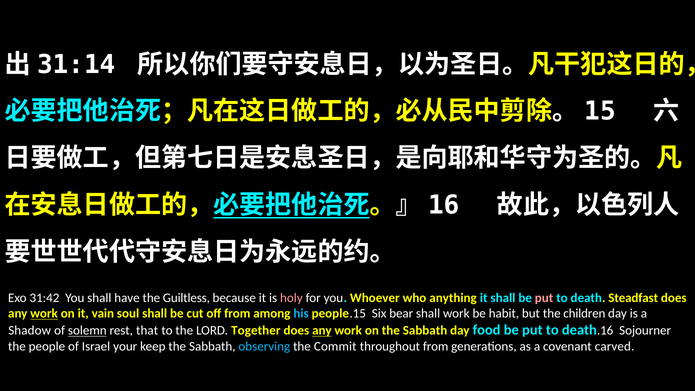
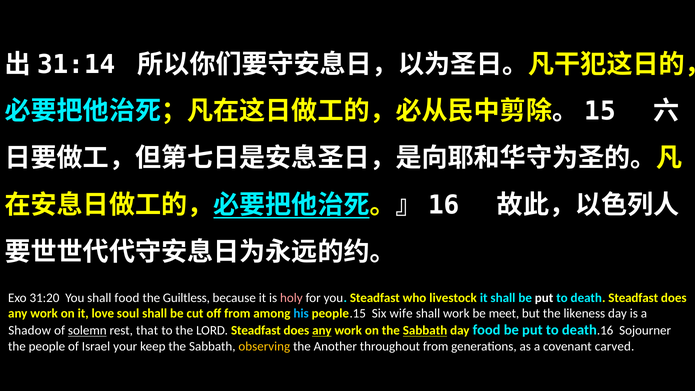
31:42: 31:42 -> 31:20
shall have: have -> food
you Whoever: Whoever -> Steadfast
anything: anything -> livestock
put at (544, 298) colour: pink -> white
work at (44, 313) underline: present -> none
vain: vain -> love
bear: bear -> wife
habit: habit -> meet
children: children -> likeness
LORD Together: Together -> Steadfast
Sabbath at (425, 331) underline: none -> present
observing colour: light blue -> yellow
Commit: Commit -> Another
